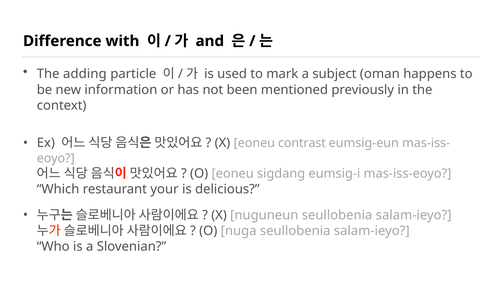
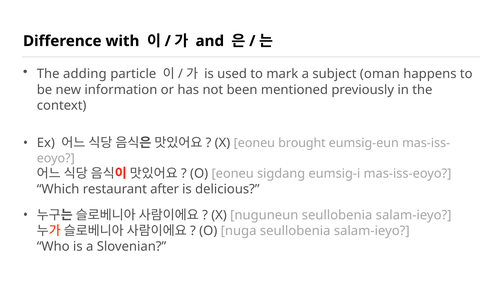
contrast: contrast -> brought
your: your -> after
